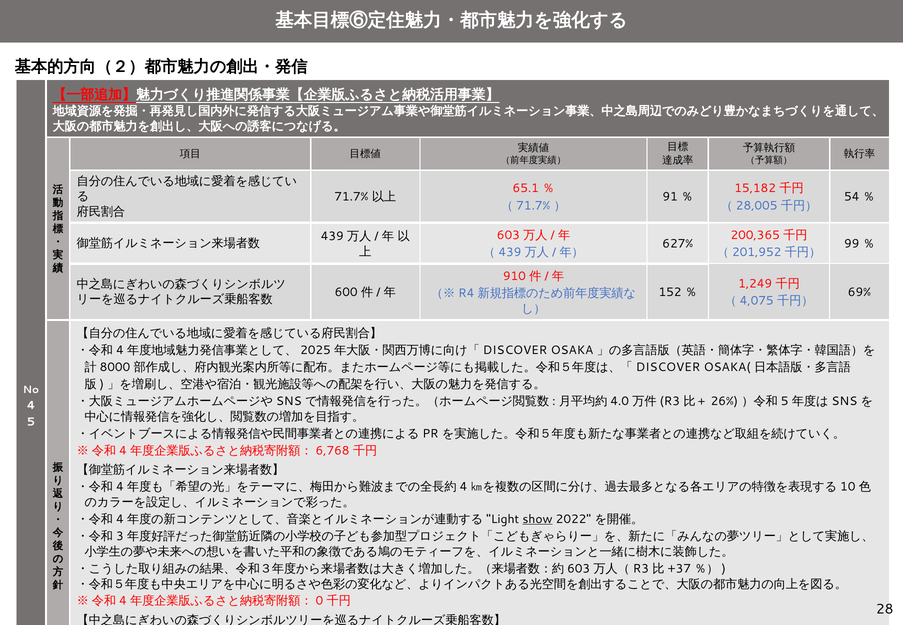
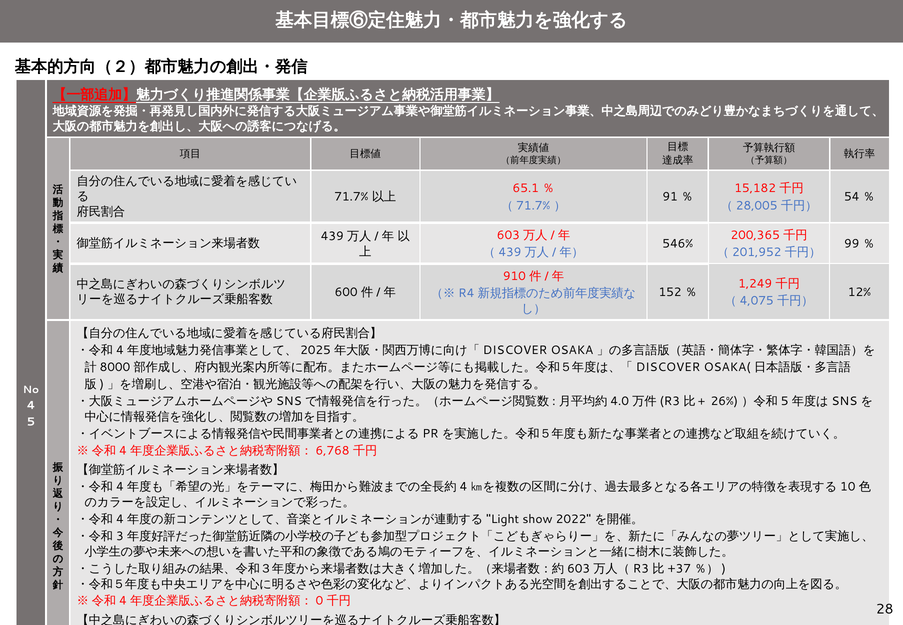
627%: 627% -> 546%
69%: 69% -> 12%
show underline: present -> none
